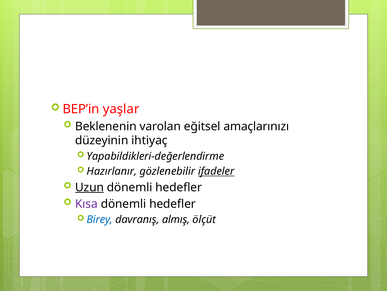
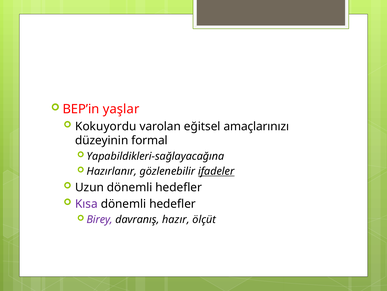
Beklenenin: Beklenenin -> Kokuyordu
ihtiyaç: ihtiyaç -> formal
Yapabildikleri-değerlendirme: Yapabildikleri-değerlendirme -> Yapabildikleri-sağlayacağına
Uzun underline: present -> none
Birey colour: blue -> purple
almış: almış -> hazır
